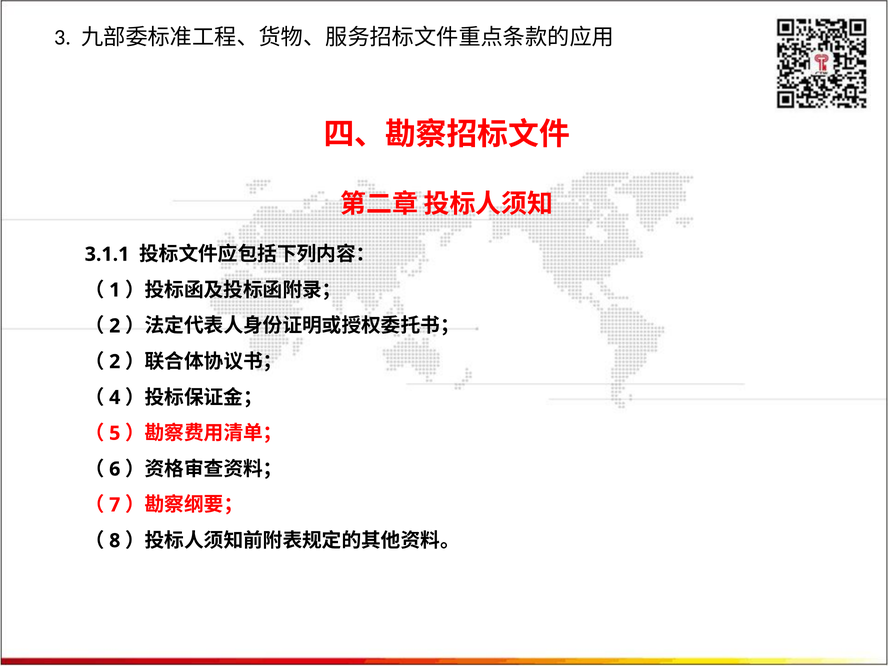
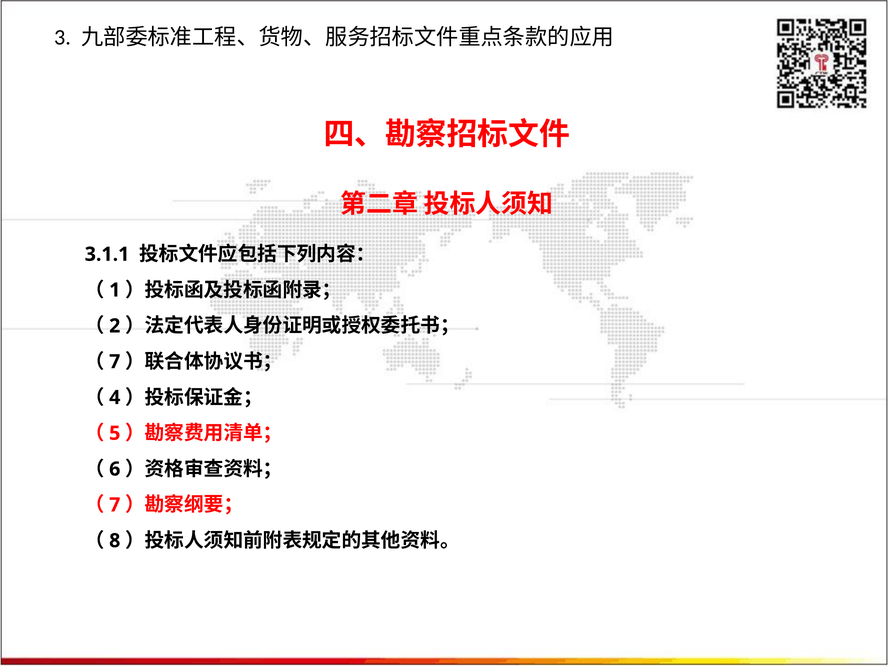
2 at (115, 362): 2 -> 7
